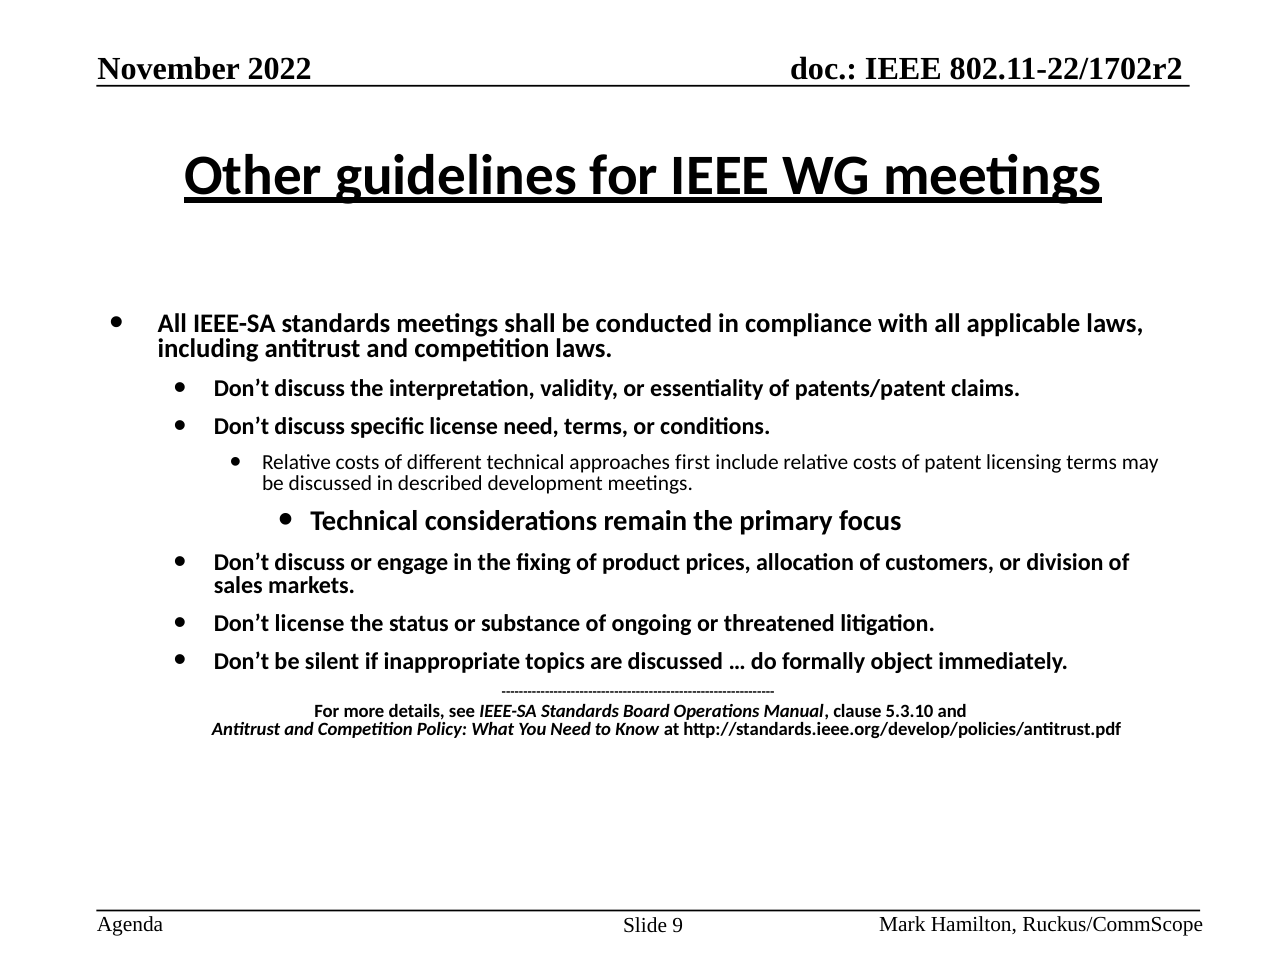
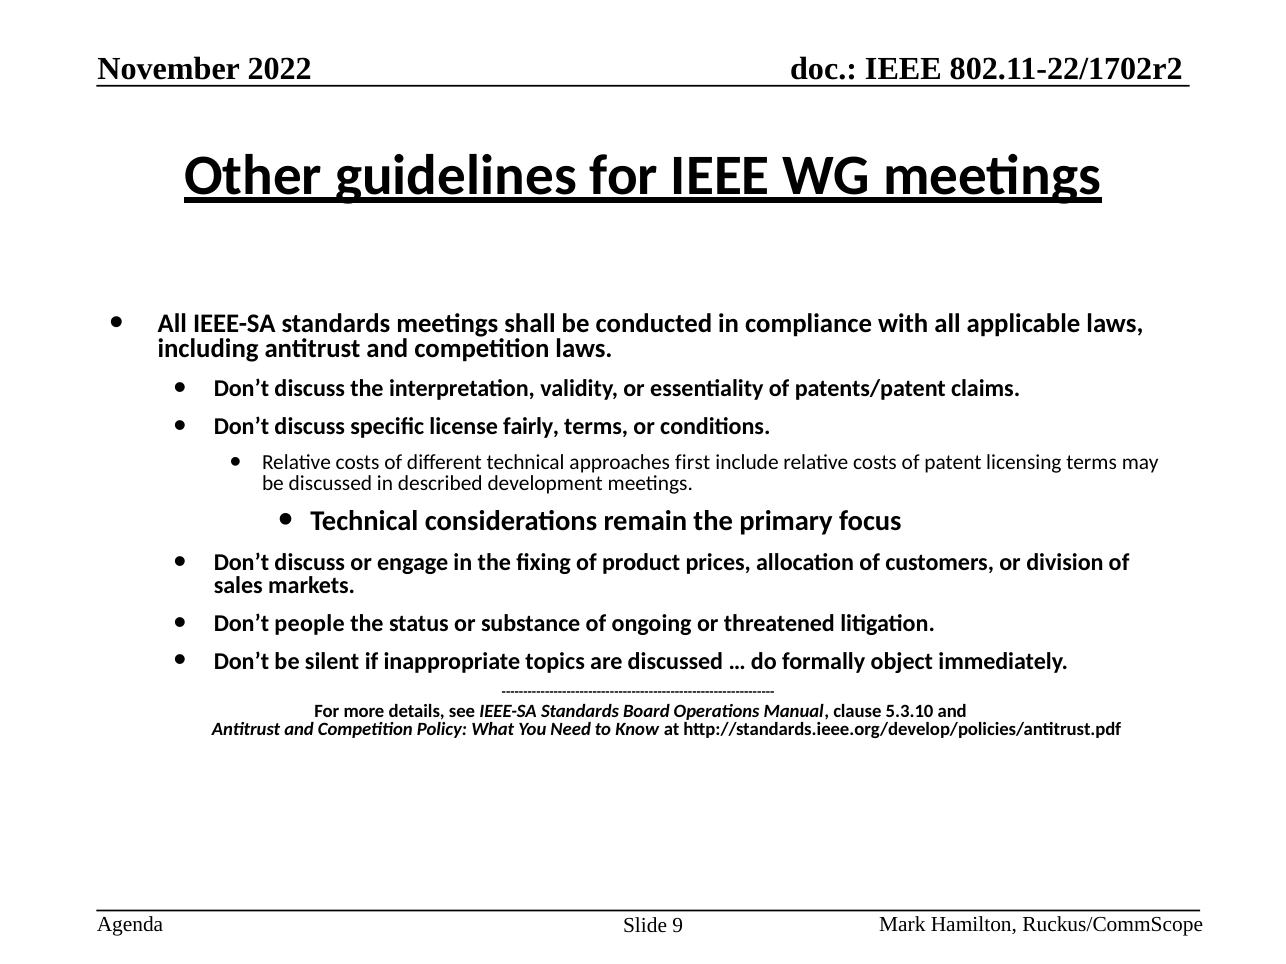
license need: need -> fairly
Don’t license: license -> people
